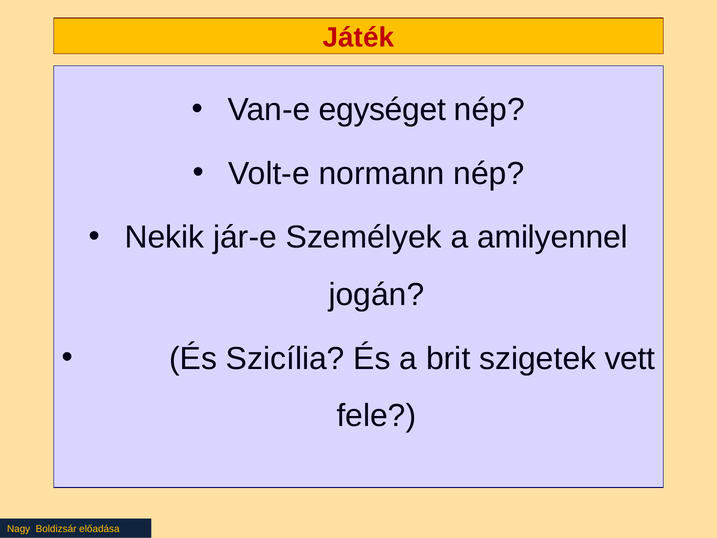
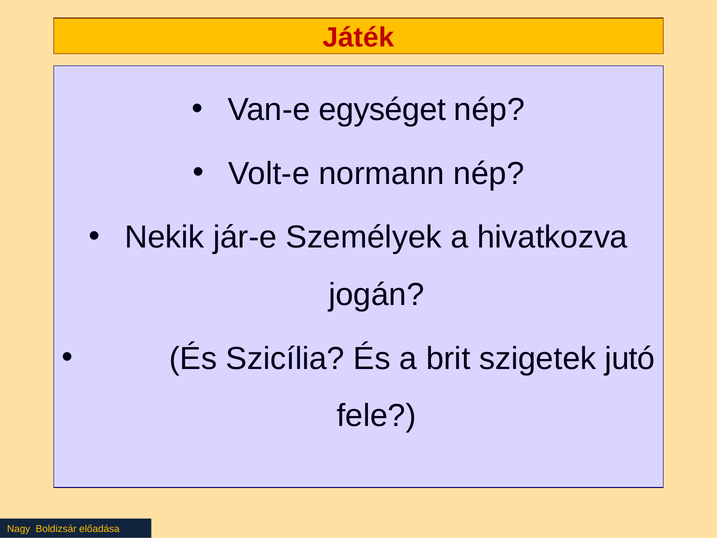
amilyennel: amilyennel -> hivatkozva
vett: vett -> jutó
